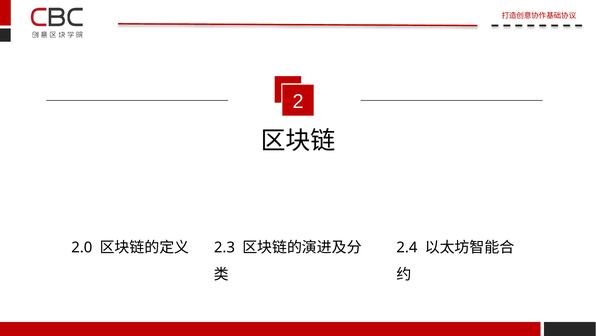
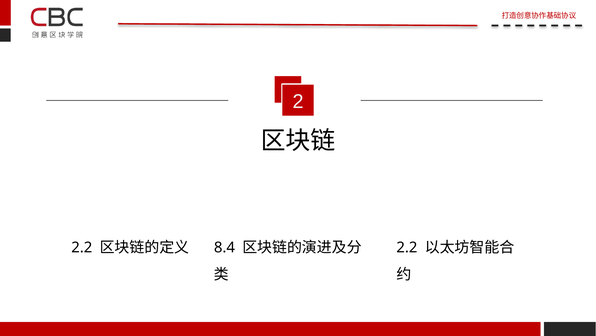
2.0 at (82, 247): 2.0 -> 2.2
2.3: 2.3 -> 8.4
2.4 at (407, 247): 2.4 -> 2.2
